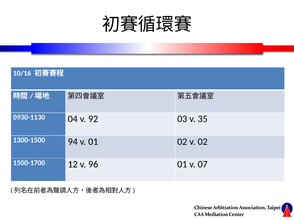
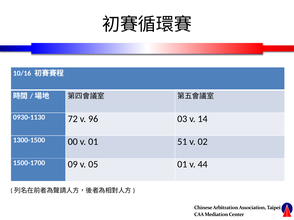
04: 04 -> 72
92: 92 -> 96
35: 35 -> 14
94: 94 -> 00
01 02: 02 -> 51
12: 12 -> 09
96: 96 -> 05
07: 07 -> 44
